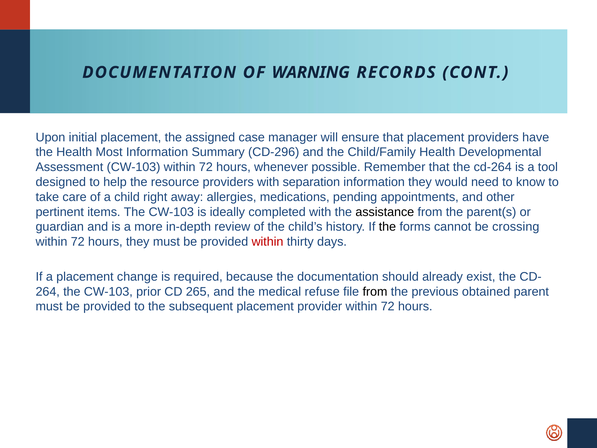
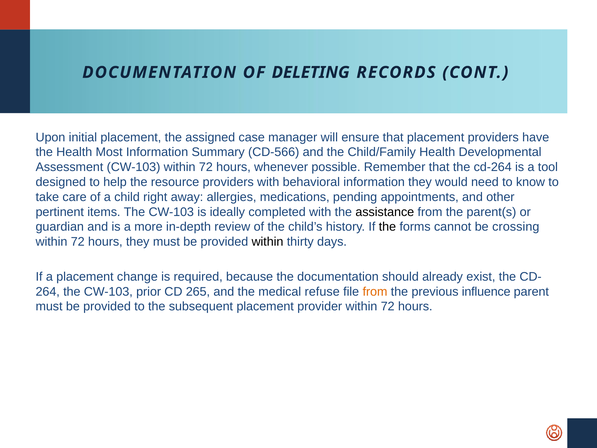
WARNING: WARNING -> DELETING
CD-296: CD-296 -> CD-566
separation: separation -> behavioral
within at (267, 242) colour: red -> black
from at (375, 291) colour: black -> orange
obtained: obtained -> influence
